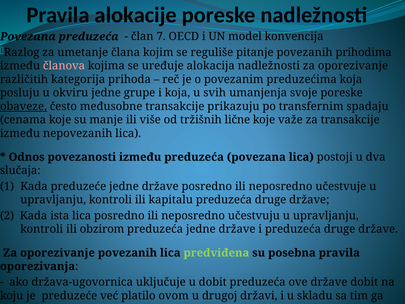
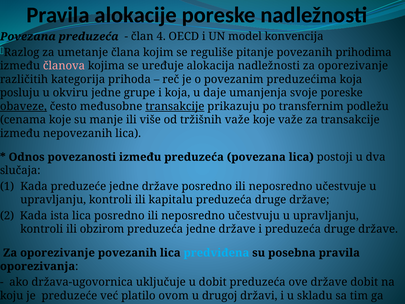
7: 7 -> 4
svih: svih -> daje
transakcije at (175, 106) underline: none -> present
spadaju: spadaju -> podležu
tržišnih lične: lične -> važe
predviđena colour: light green -> light blue
